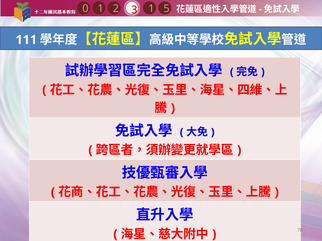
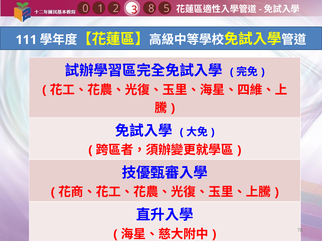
1 1: 1 -> 8
